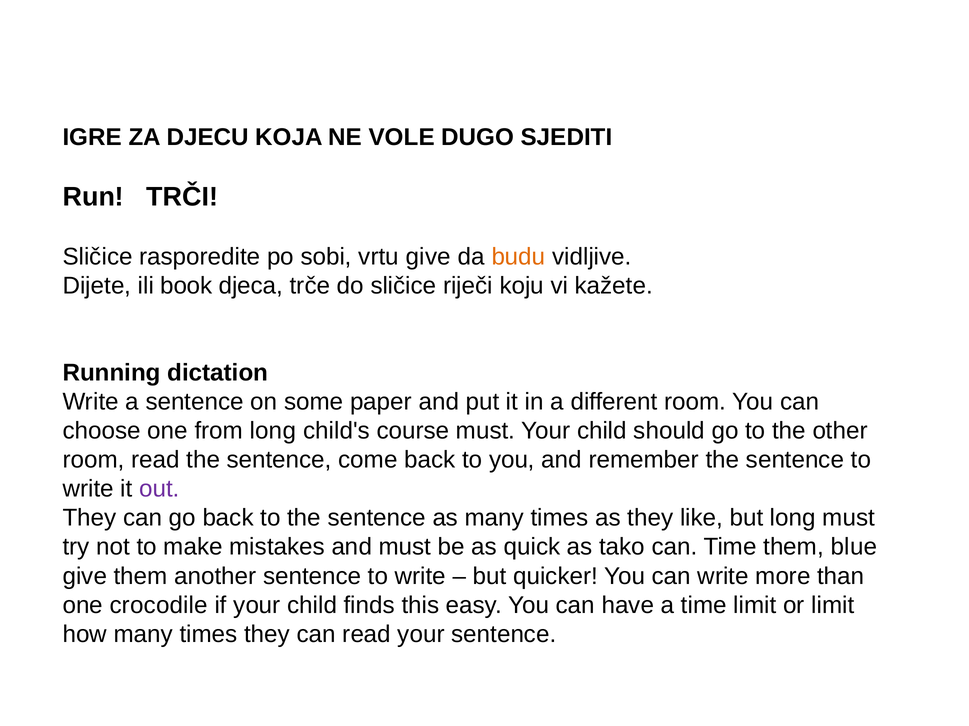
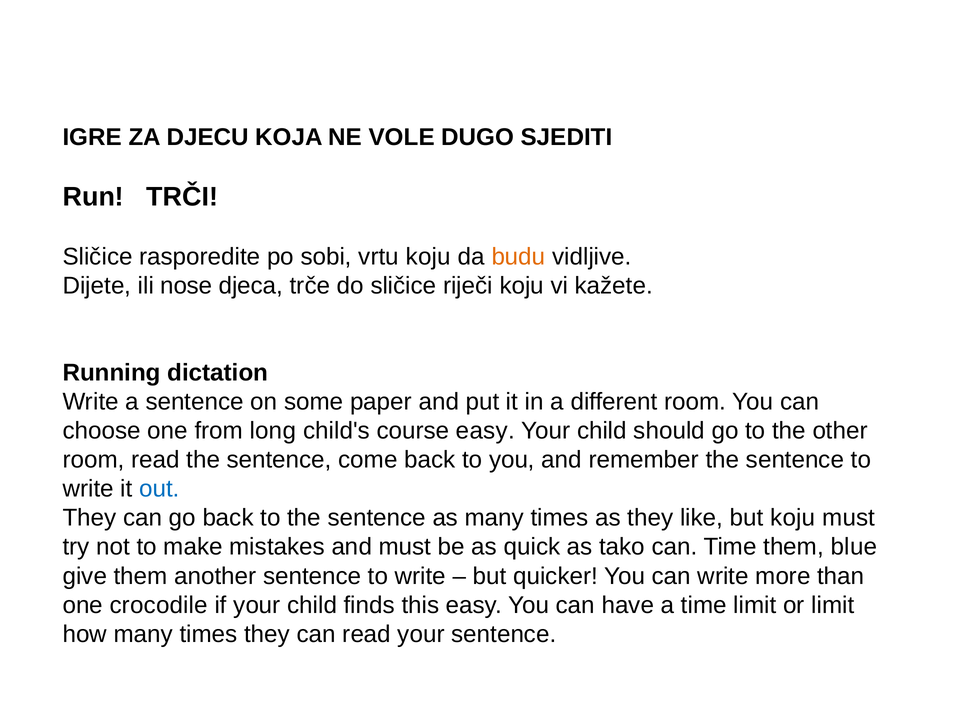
vrtu give: give -> koju
book: book -> nose
course must: must -> easy
out colour: purple -> blue
but long: long -> koju
